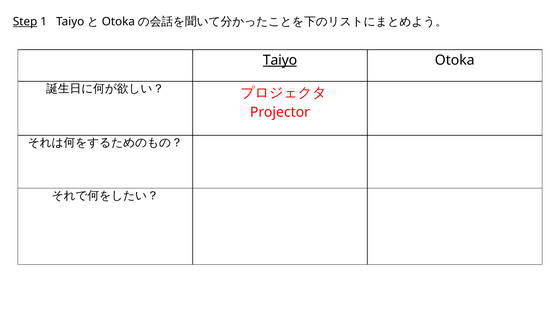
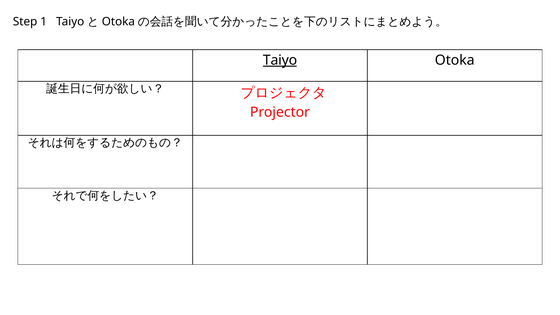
Step underline: present -> none
